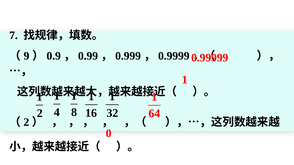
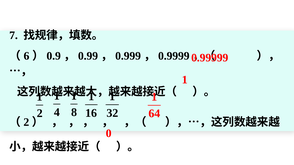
9: 9 -> 6
